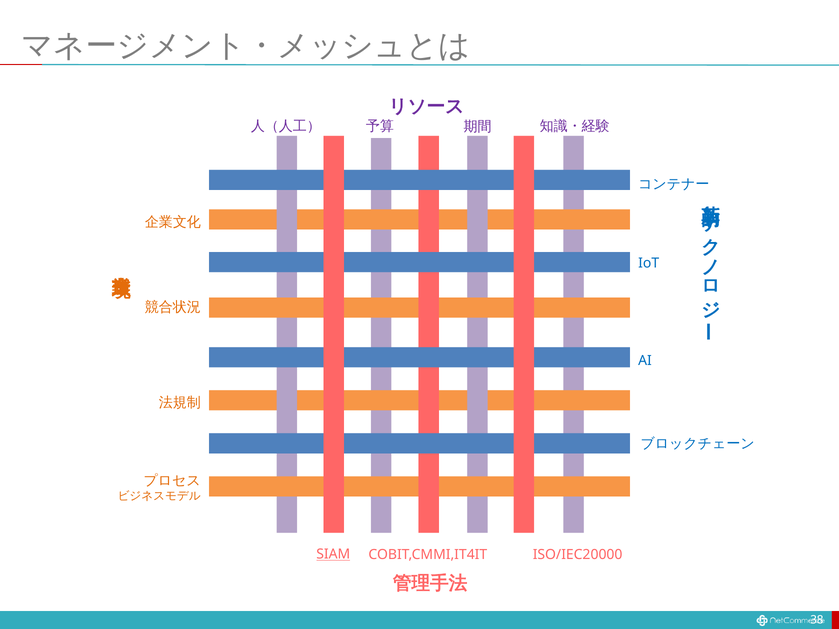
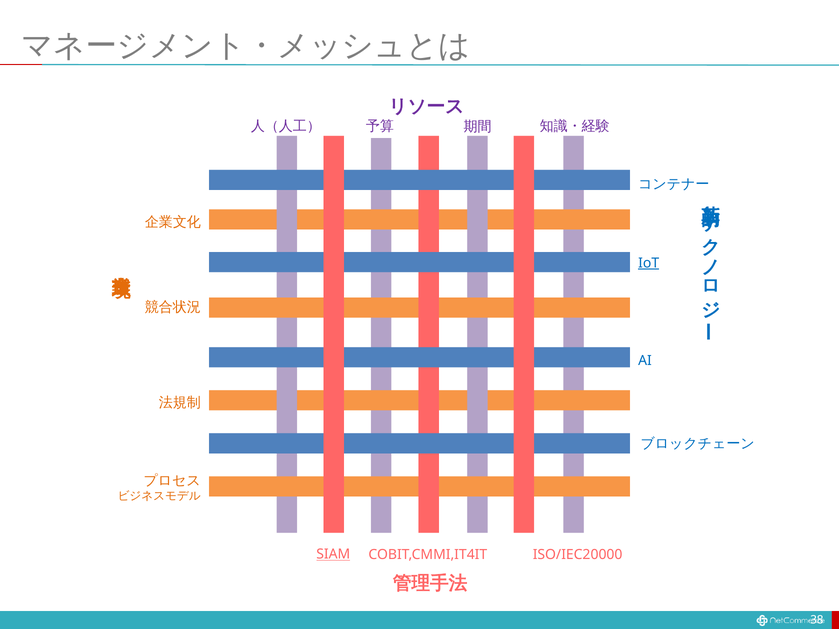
IoT underline: none -> present
